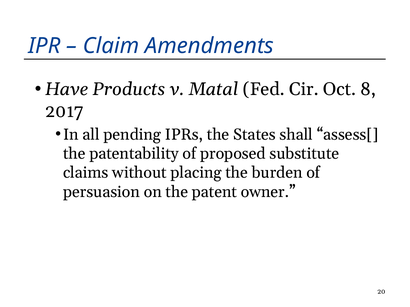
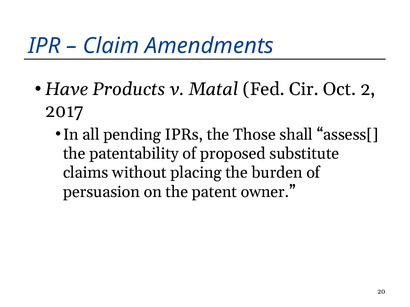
8: 8 -> 2
States: States -> Those
